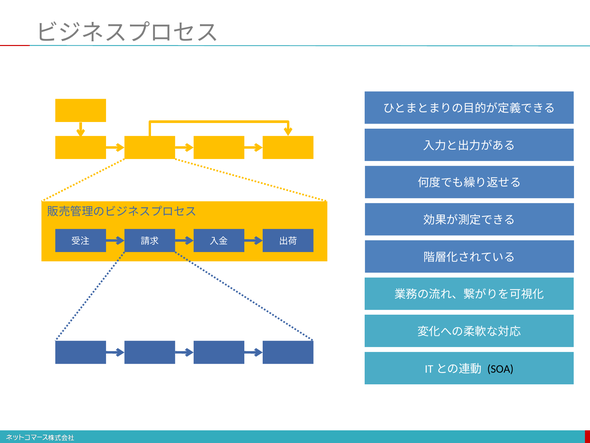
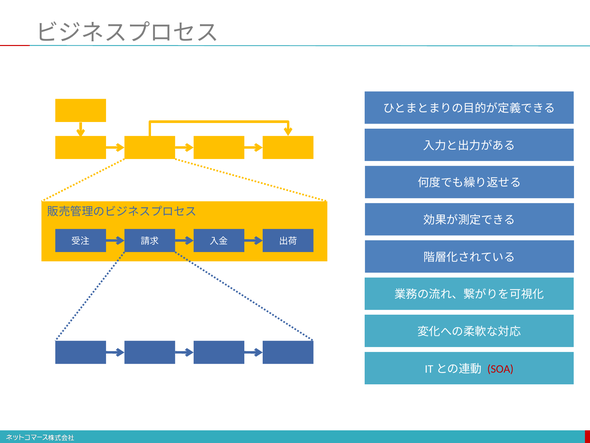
SOA colour: black -> red
